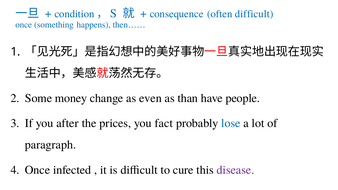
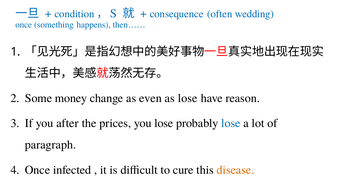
often difficult: difficult -> wedding
as than: than -> lose
people: people -> reason
you fact: fact -> lose
disease colour: purple -> orange
